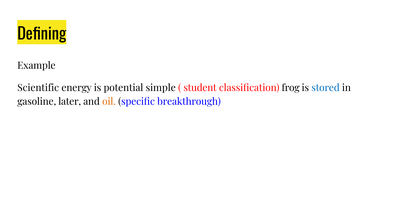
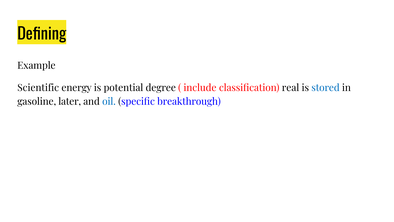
simple: simple -> degree
student: student -> include
frog: frog -> real
oil colour: orange -> blue
